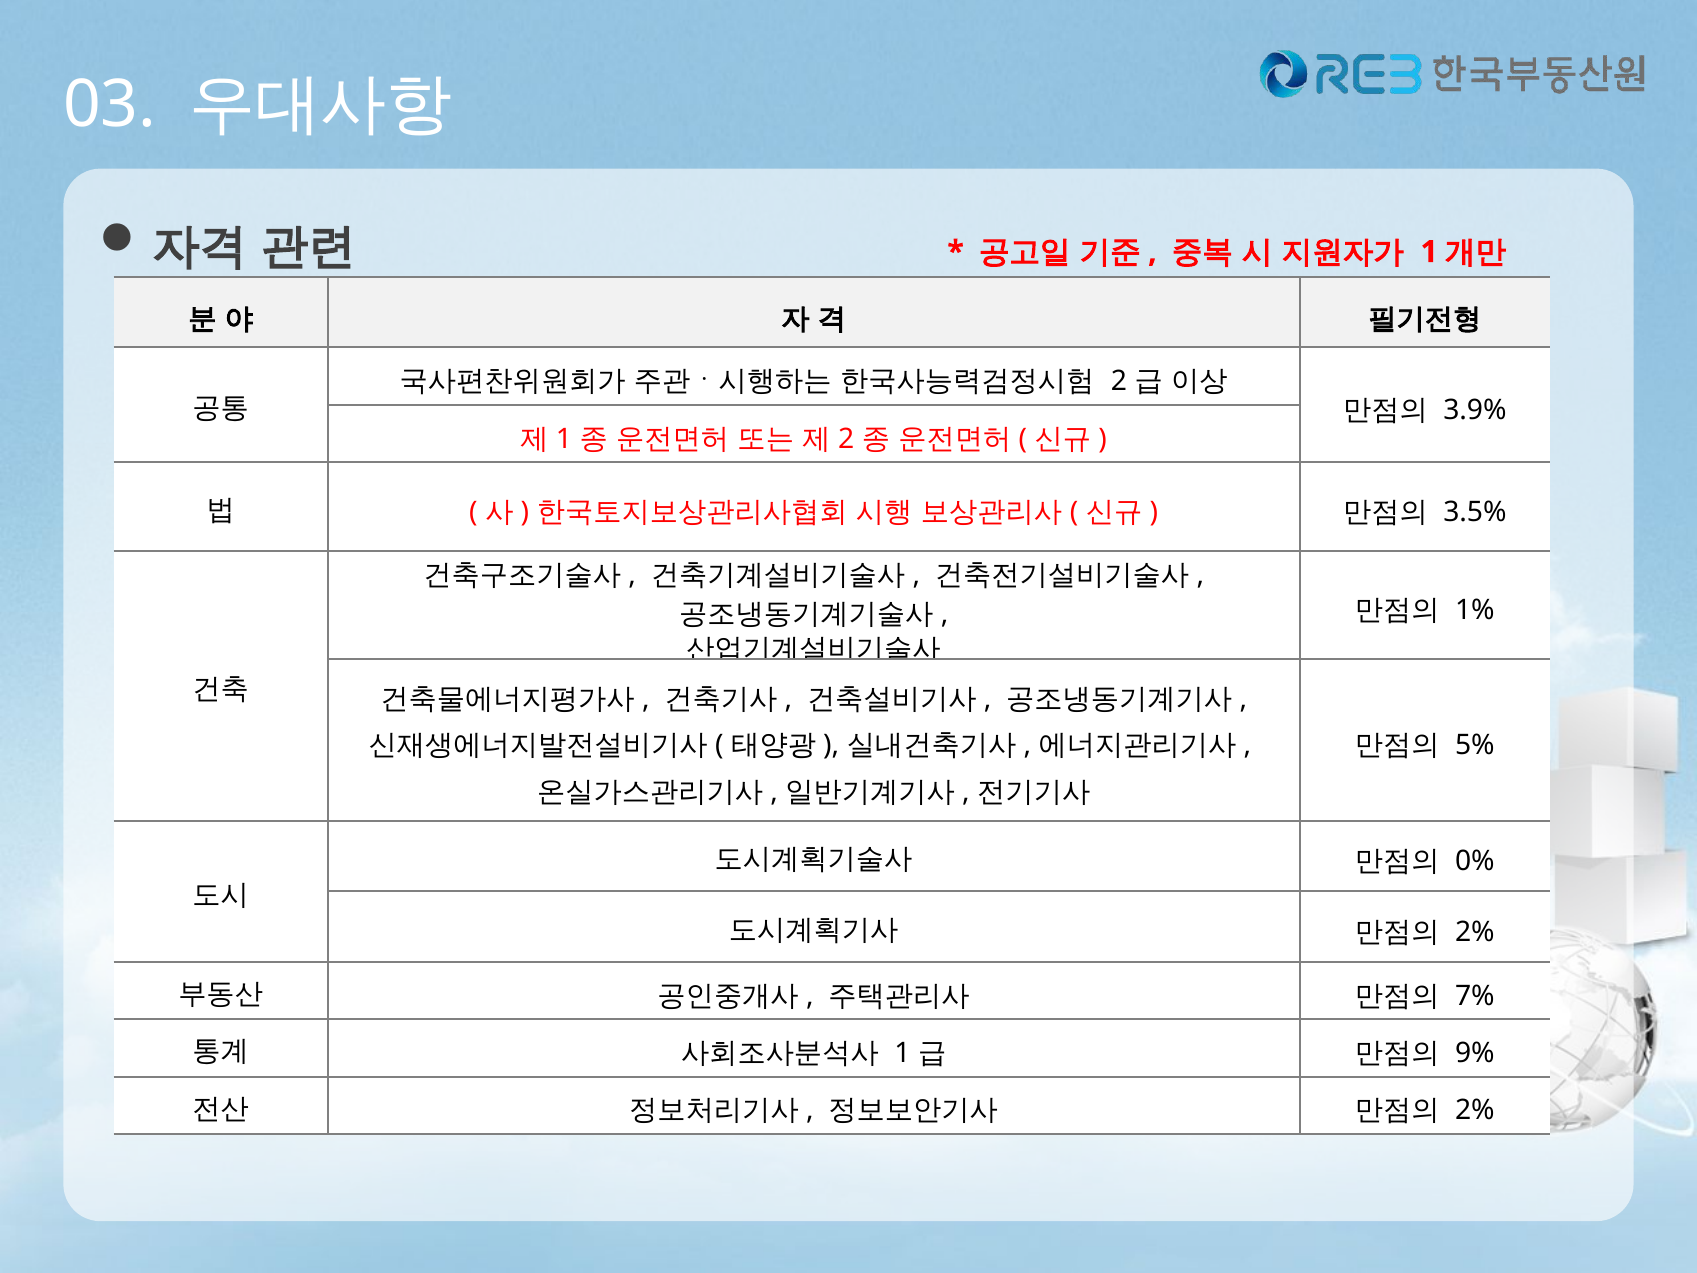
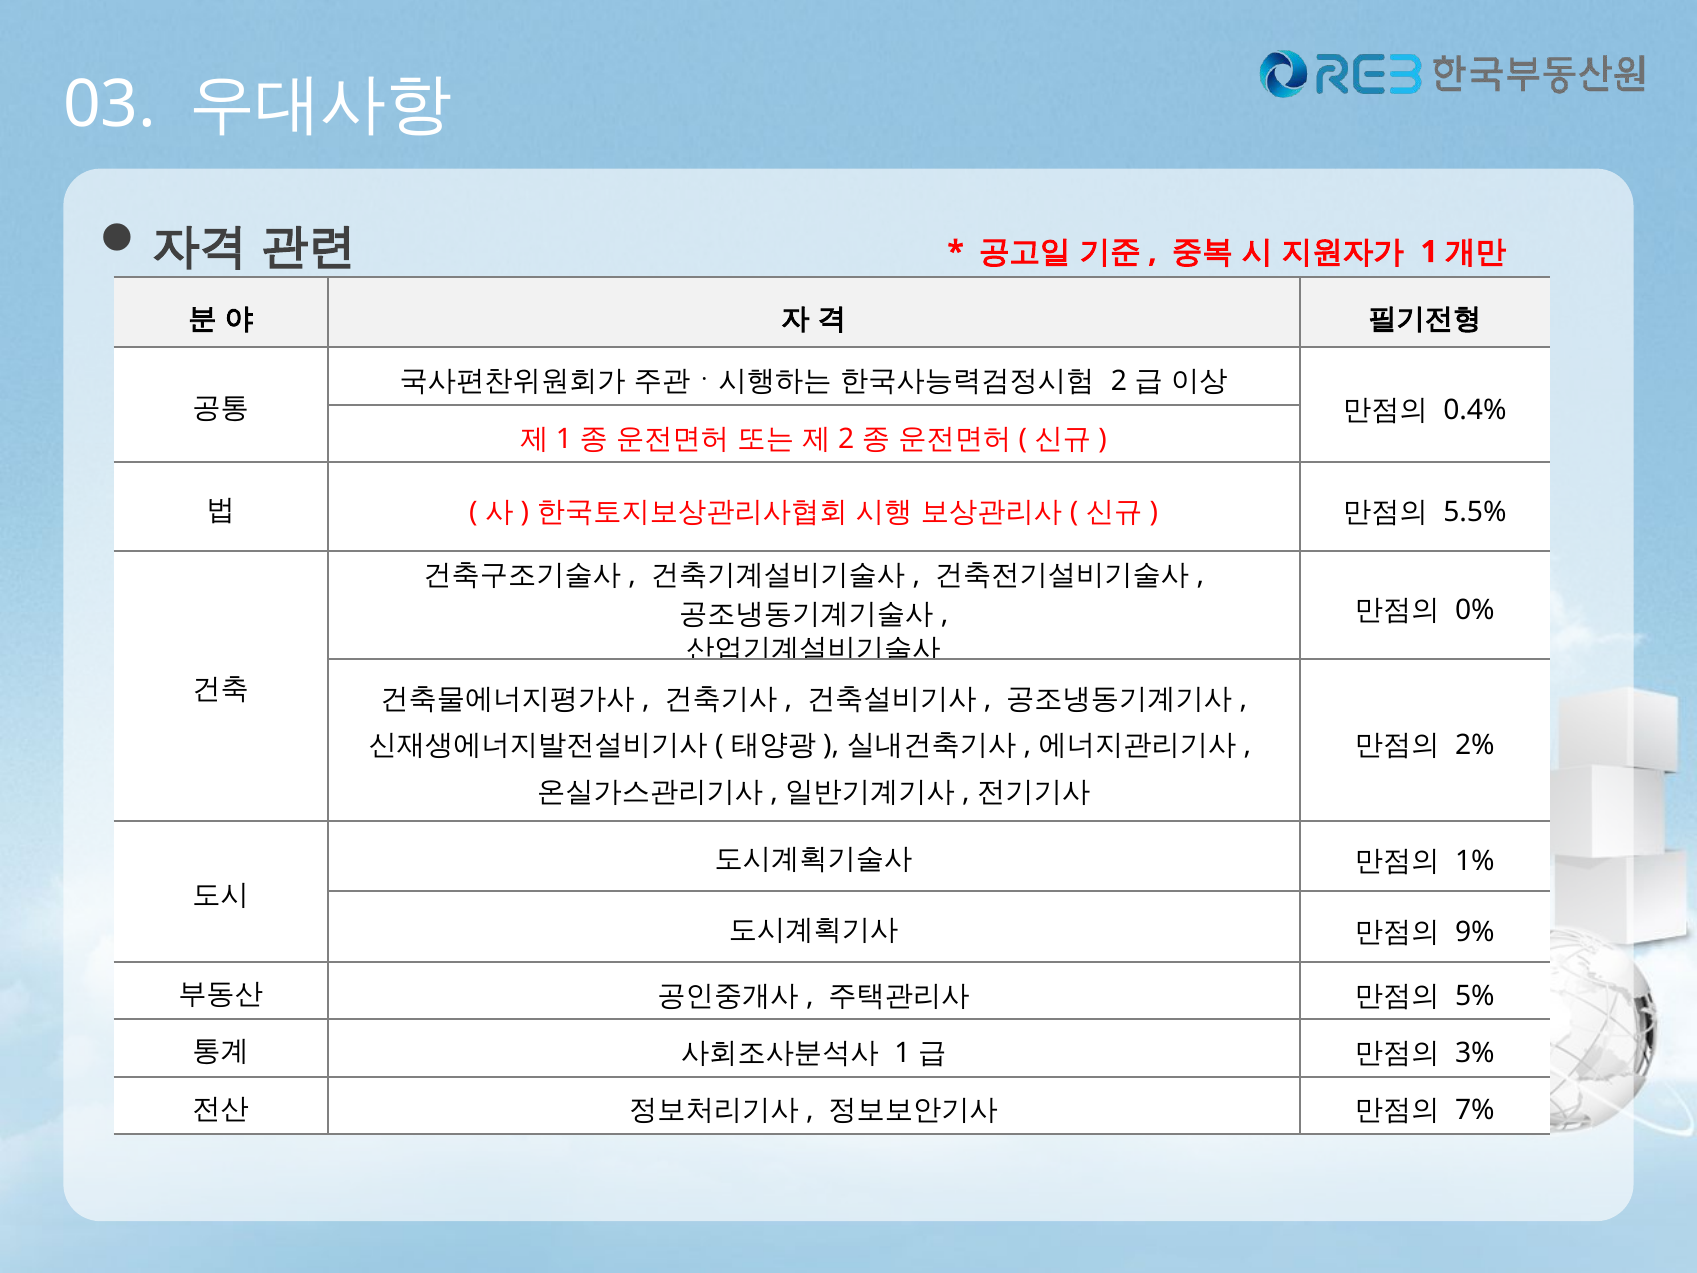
3.9%: 3.9% -> 0.4%
3.5%: 3.5% -> 5.5%
1%: 1% -> 0%
5%: 5% -> 2%
0%: 0% -> 1%
2% at (1475, 932): 2% -> 9%
7%: 7% -> 5%
9%: 9% -> 3%
2% at (1475, 1110): 2% -> 7%
